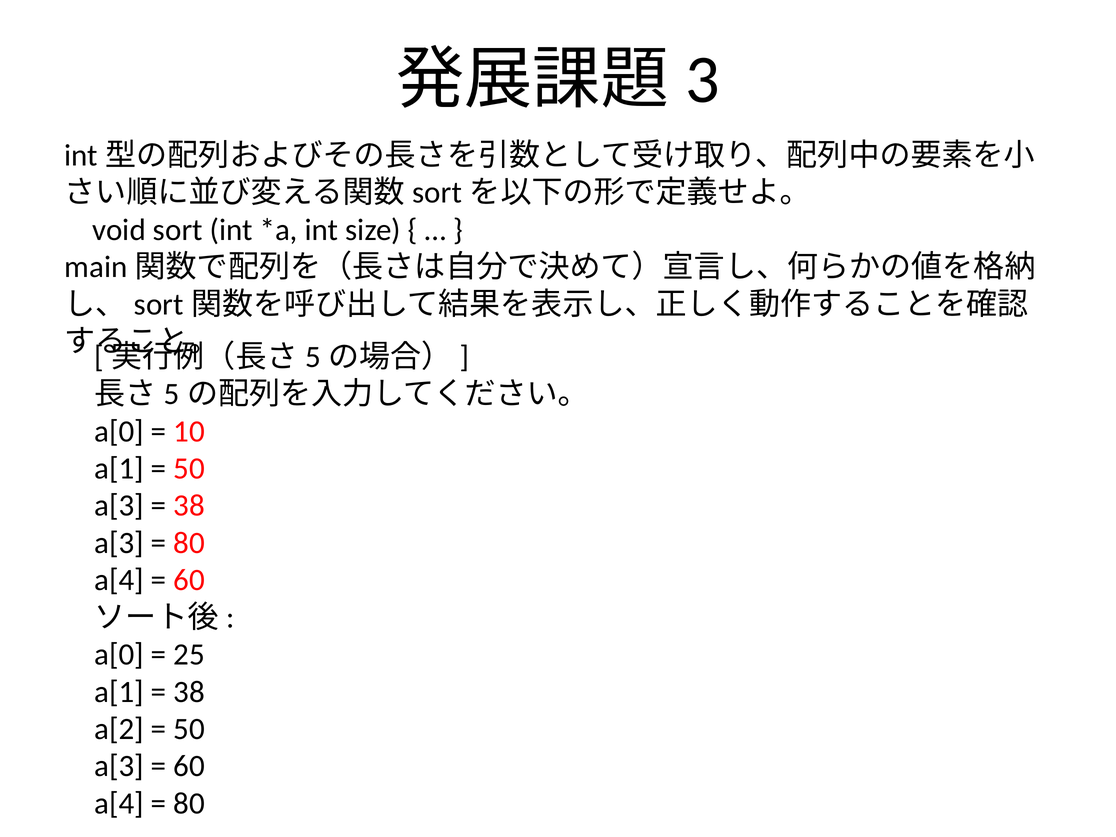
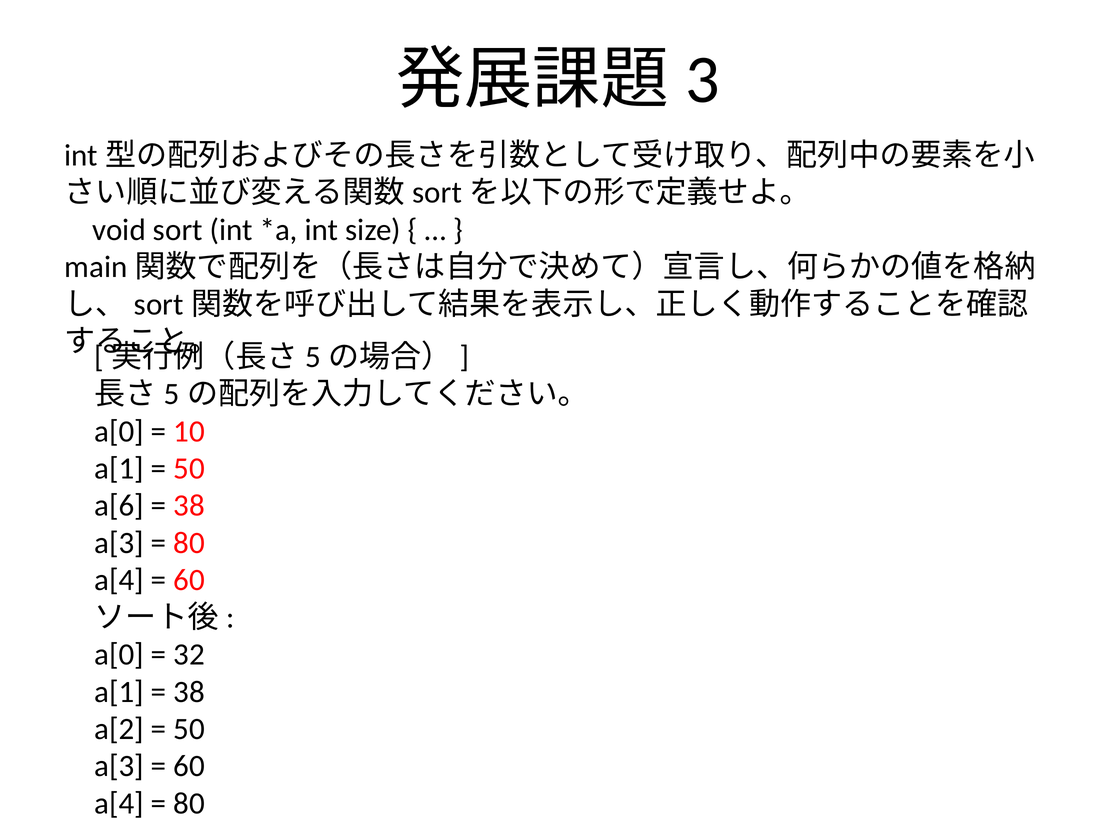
a[3 at (119, 506): a[3 -> a[6
25: 25 -> 32
